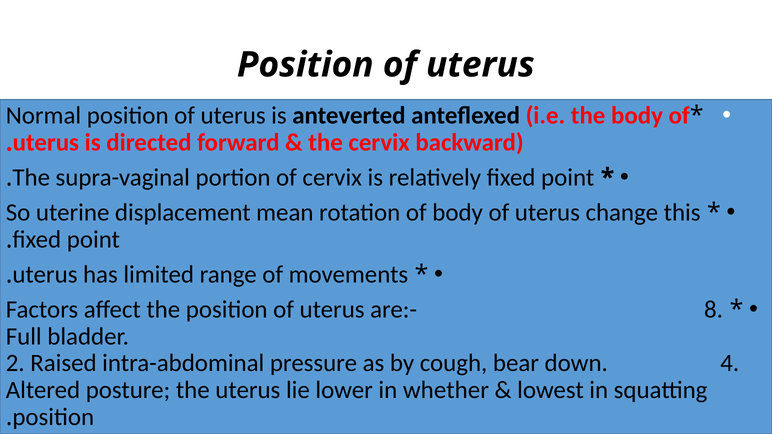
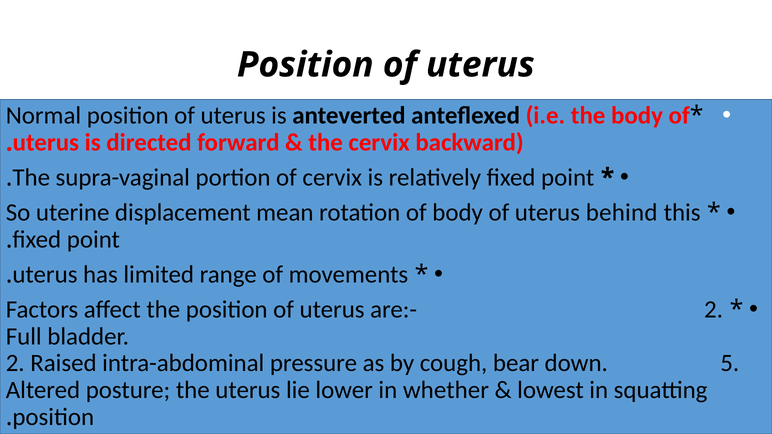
change: change -> behind
are:- 8: 8 -> 2
4: 4 -> 5
